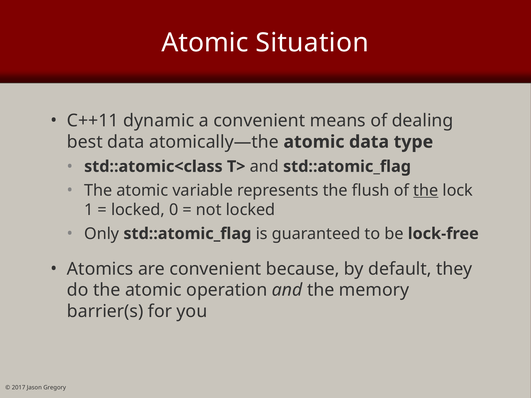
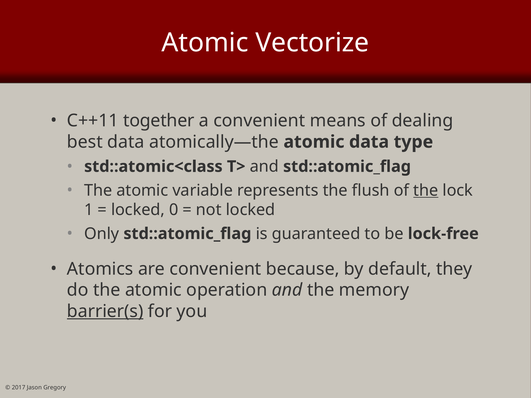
Situation: Situation -> Vectorize
dynamic: dynamic -> together
barrier(s underline: none -> present
